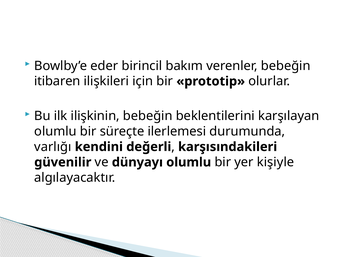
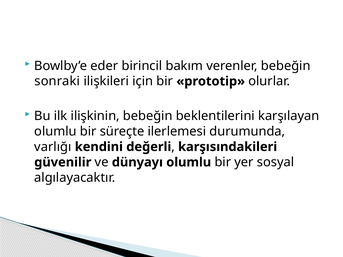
itibaren: itibaren -> sonraki
kişiyle: kişiyle -> sosyal
